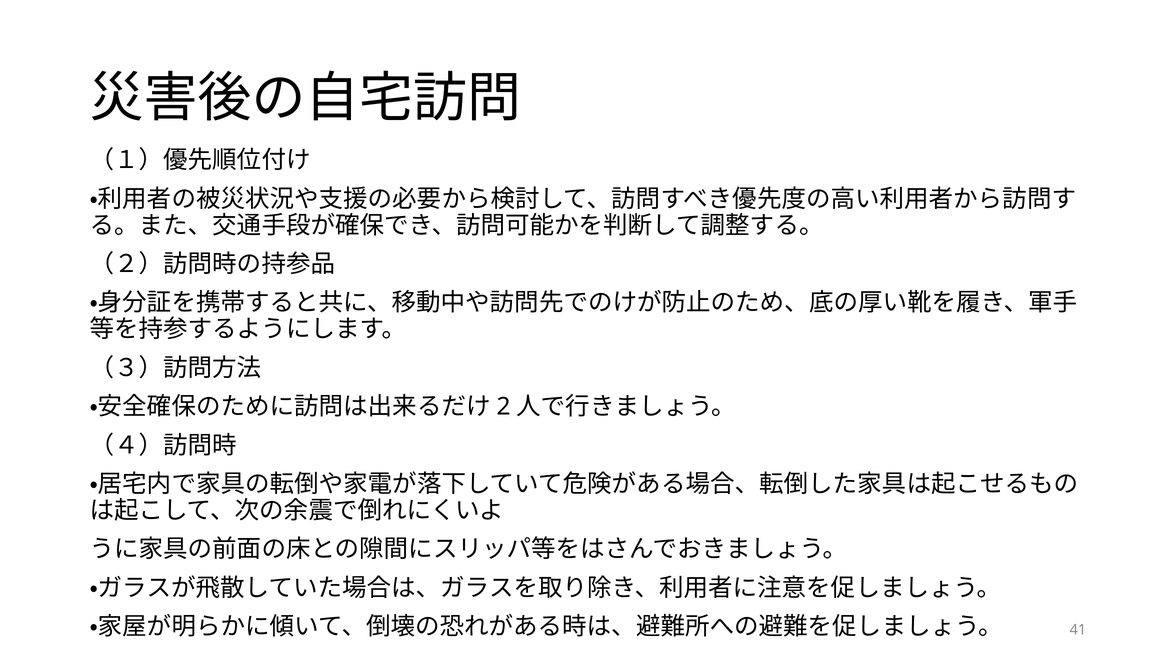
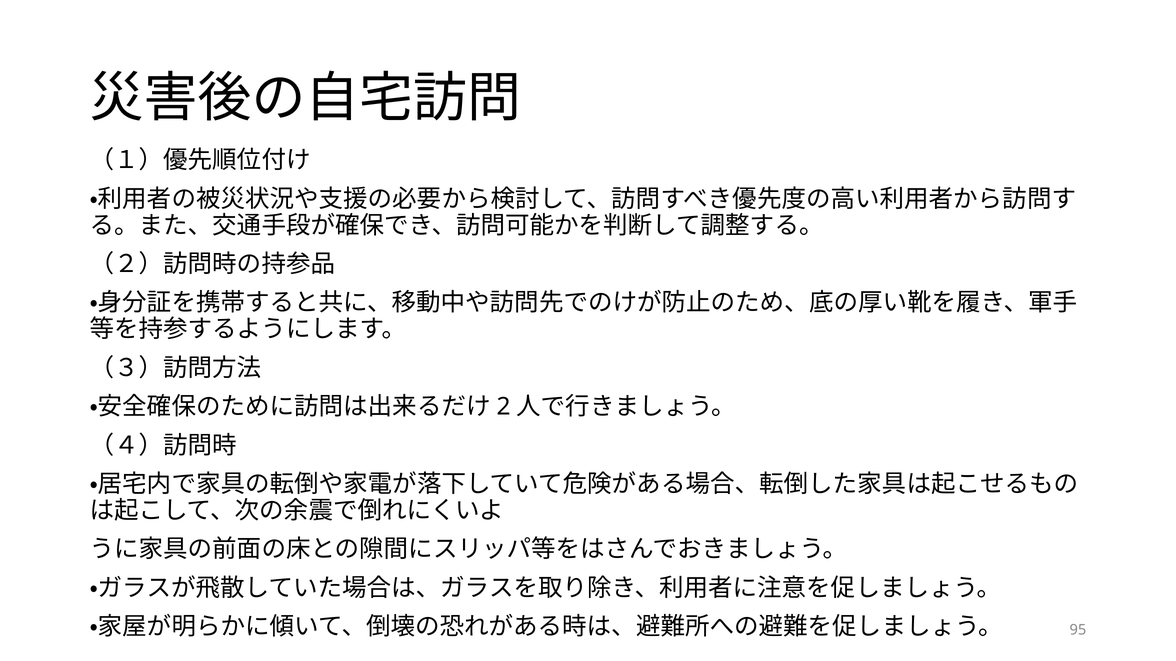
41: 41 -> 95
